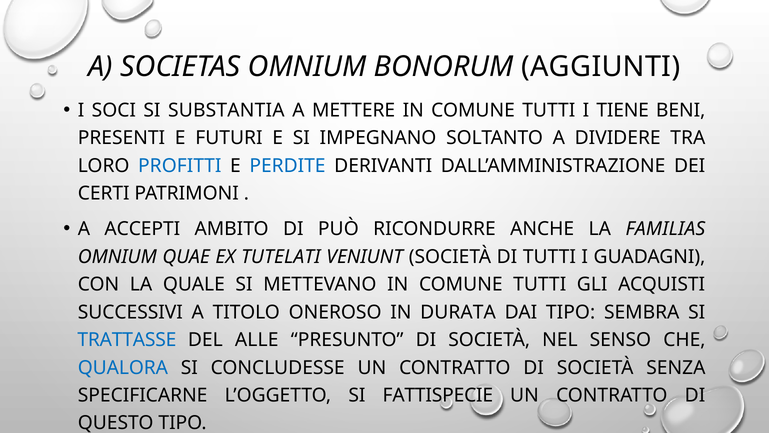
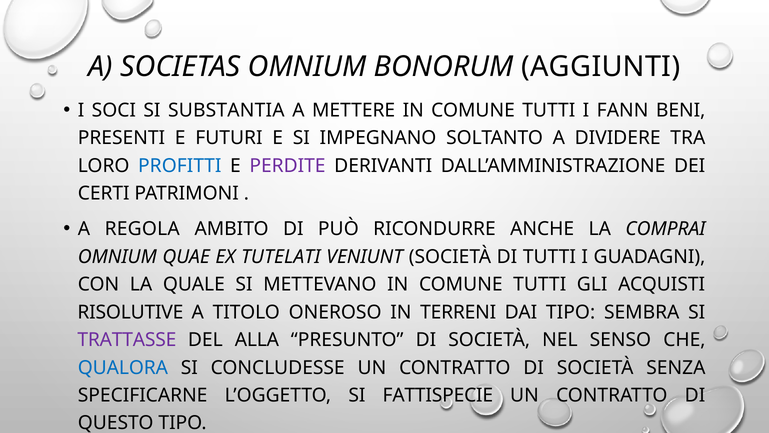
TIENE: TIENE -> FANN
PERDITE colour: blue -> purple
ACCEPTI: ACCEPTI -> REGOLA
FAMILIAS: FAMILIAS -> COMPRAI
SUCCESSIVI: SUCCESSIVI -> RISOLUTIVE
DURATA: DURATA -> TERRENI
TRATTASSE colour: blue -> purple
ALLE: ALLE -> ALLA
